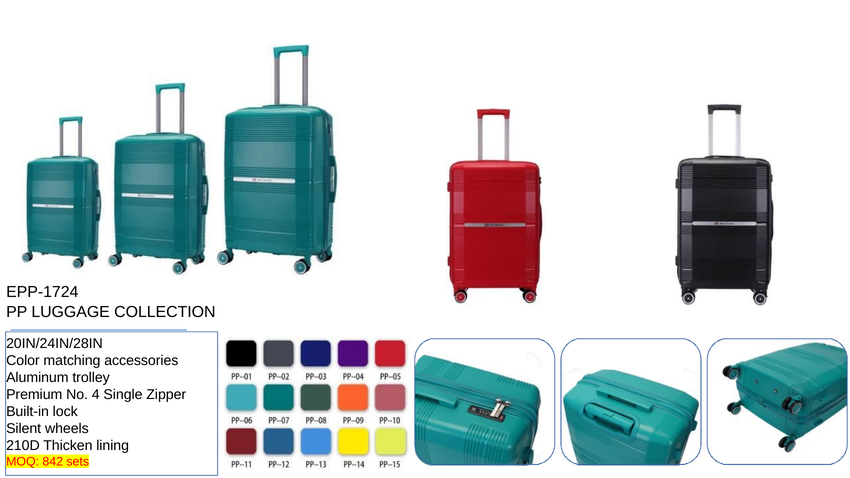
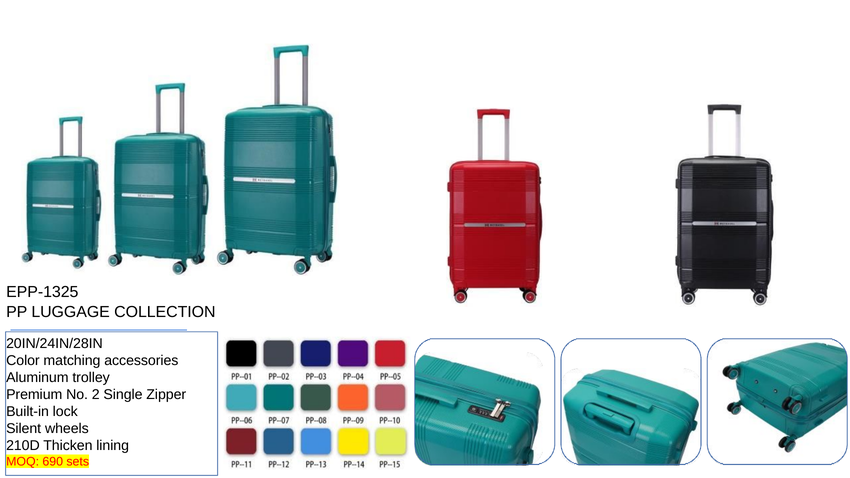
EPP-1724: EPP-1724 -> EPP-1325
4: 4 -> 2
842: 842 -> 690
